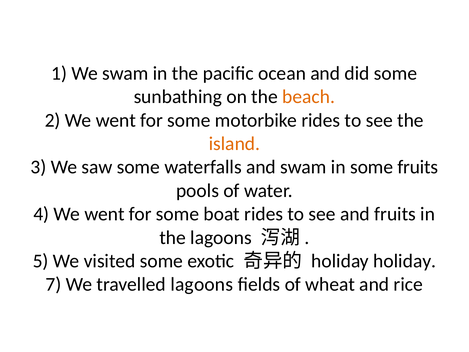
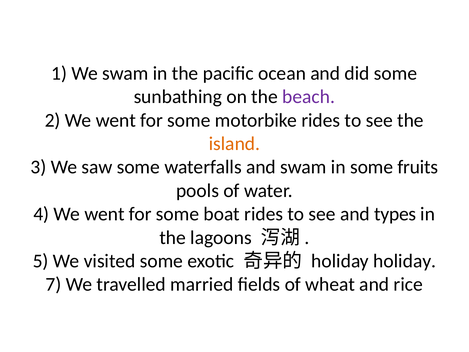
beach colour: orange -> purple
and fruits: fruits -> types
travelled lagoons: lagoons -> married
